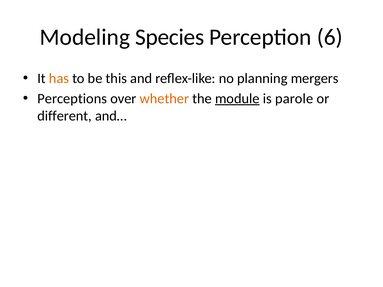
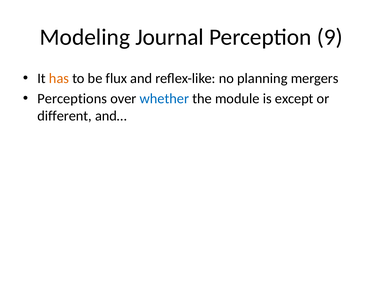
Species: Species -> Journal
6: 6 -> 9
this: this -> flux
whether colour: orange -> blue
module underline: present -> none
parole: parole -> except
